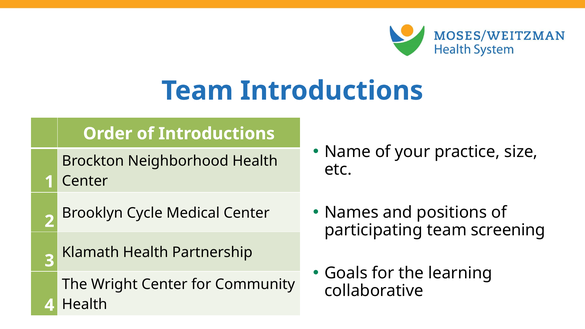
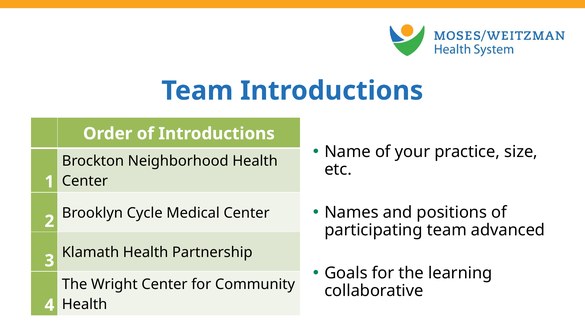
screening: screening -> advanced
